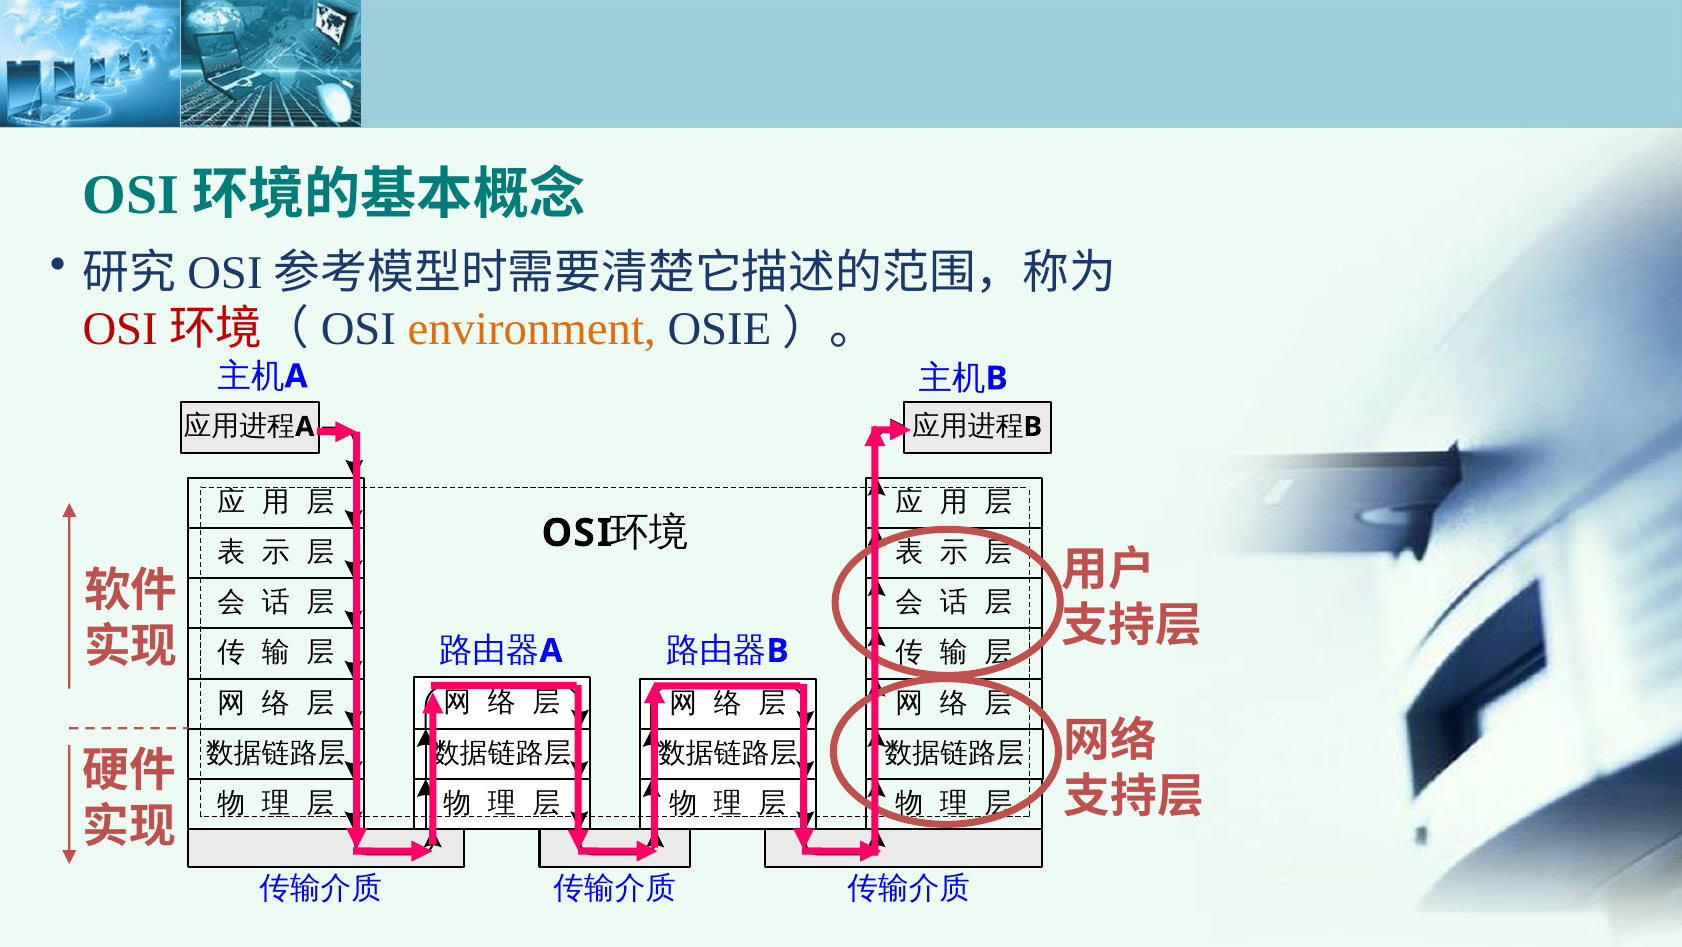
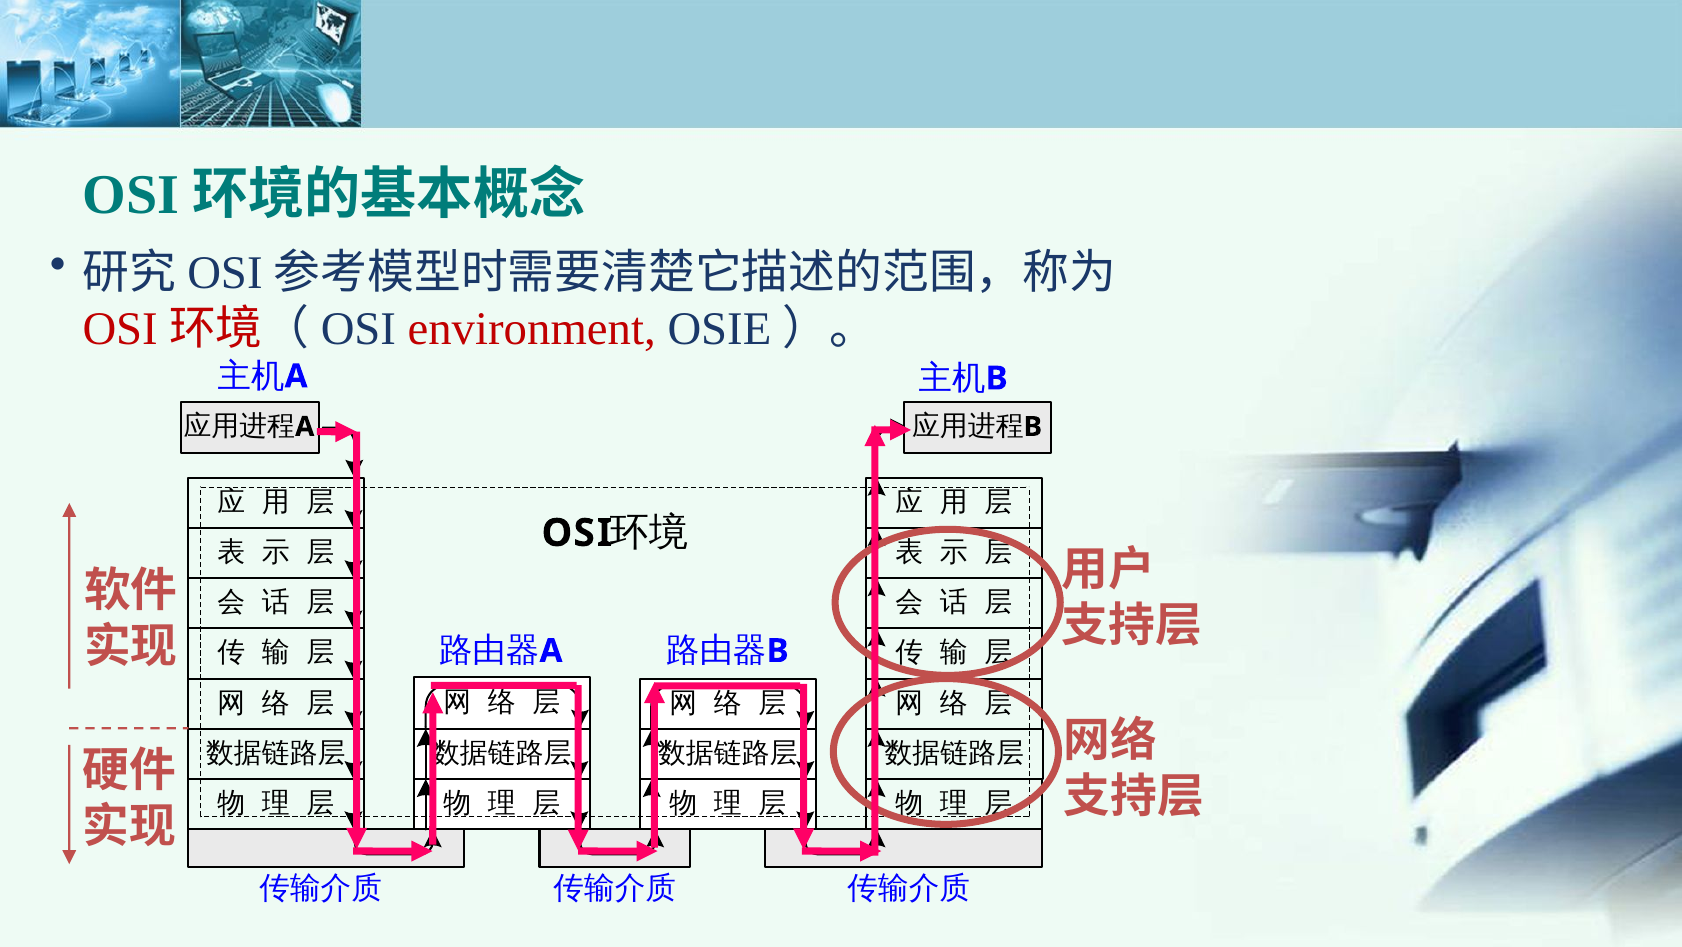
environment colour: orange -> red
